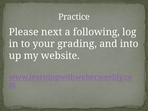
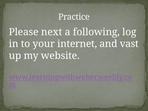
grading: grading -> internet
into: into -> vast
